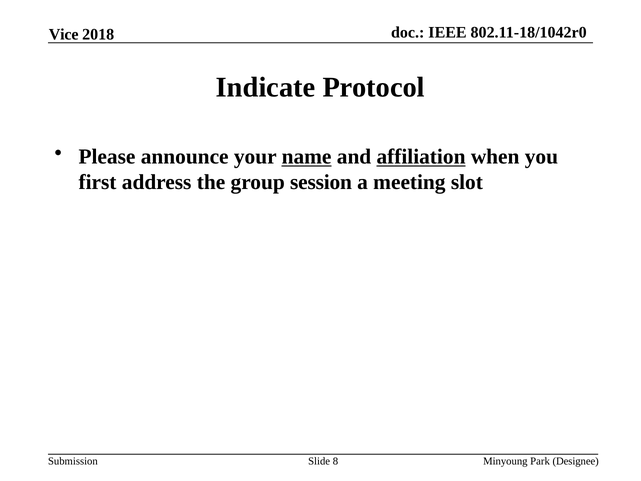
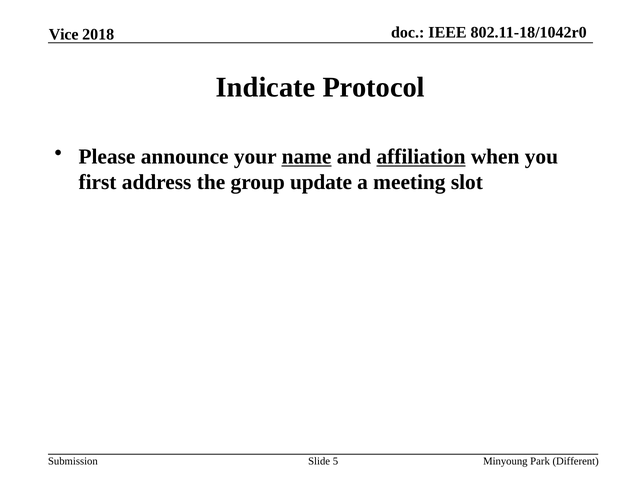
session: session -> update
8: 8 -> 5
Designee: Designee -> Different
